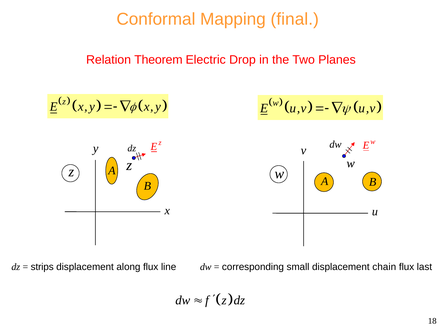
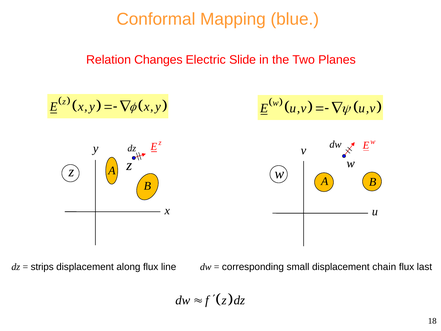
final: final -> blue
Theorem: Theorem -> Changes
Drop: Drop -> Slide
